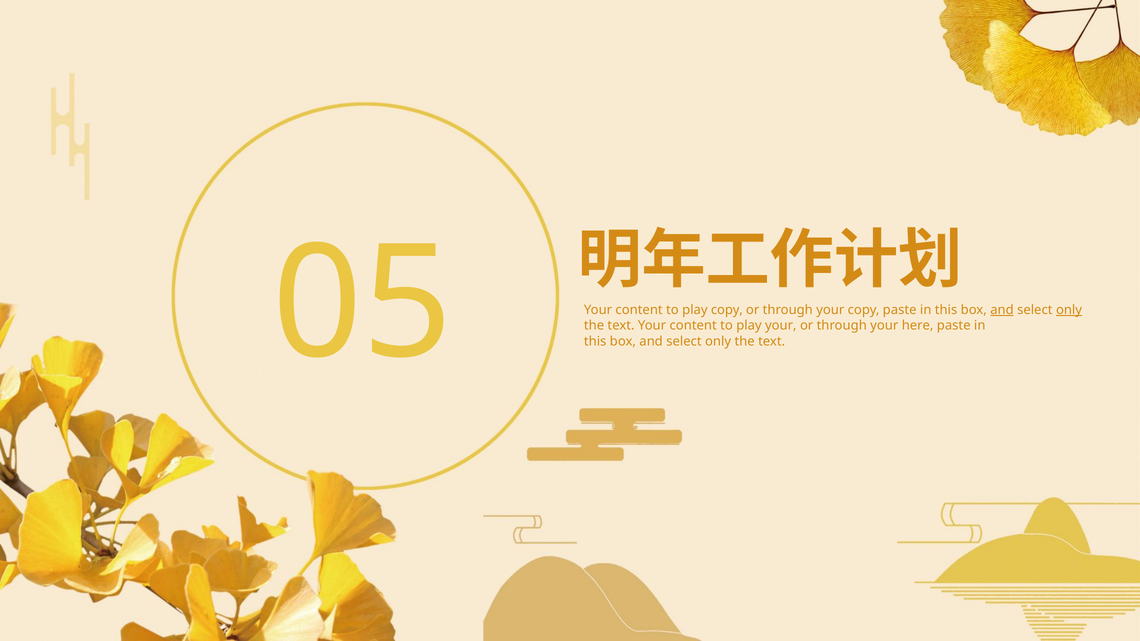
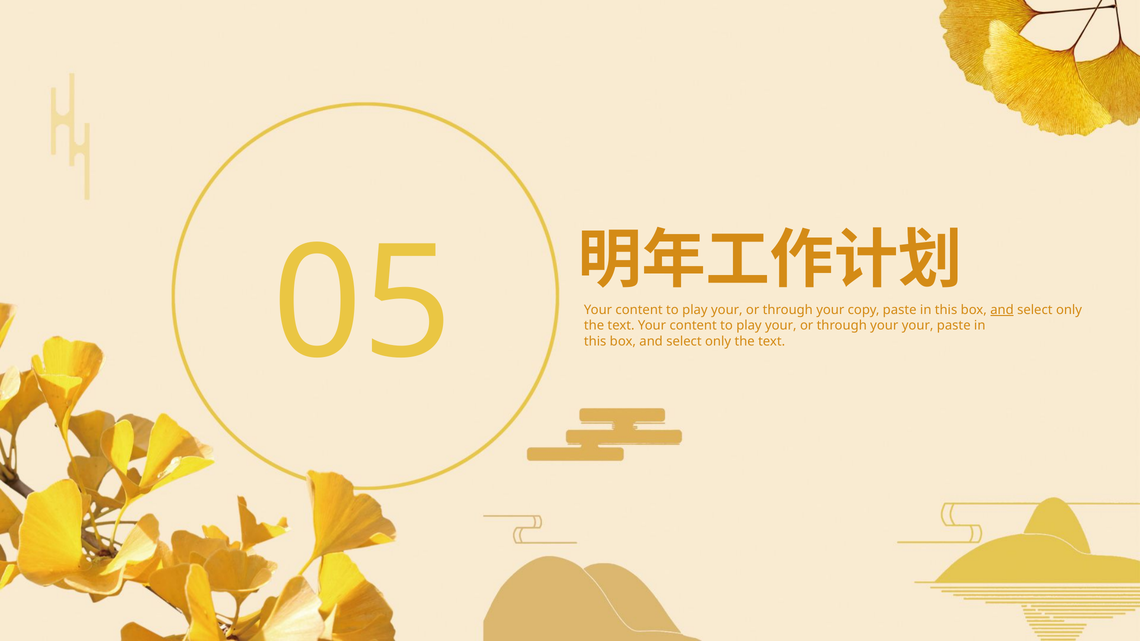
copy at (727, 310): copy -> your
only at (1069, 310) underline: present -> none
your here: here -> your
